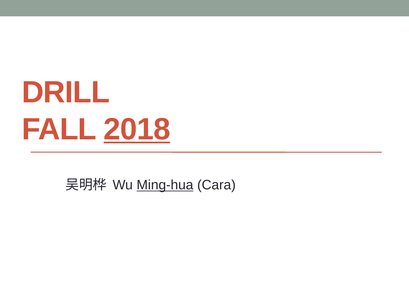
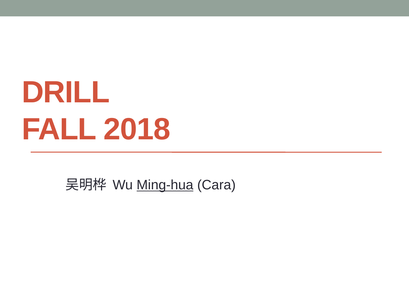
2018 underline: present -> none
